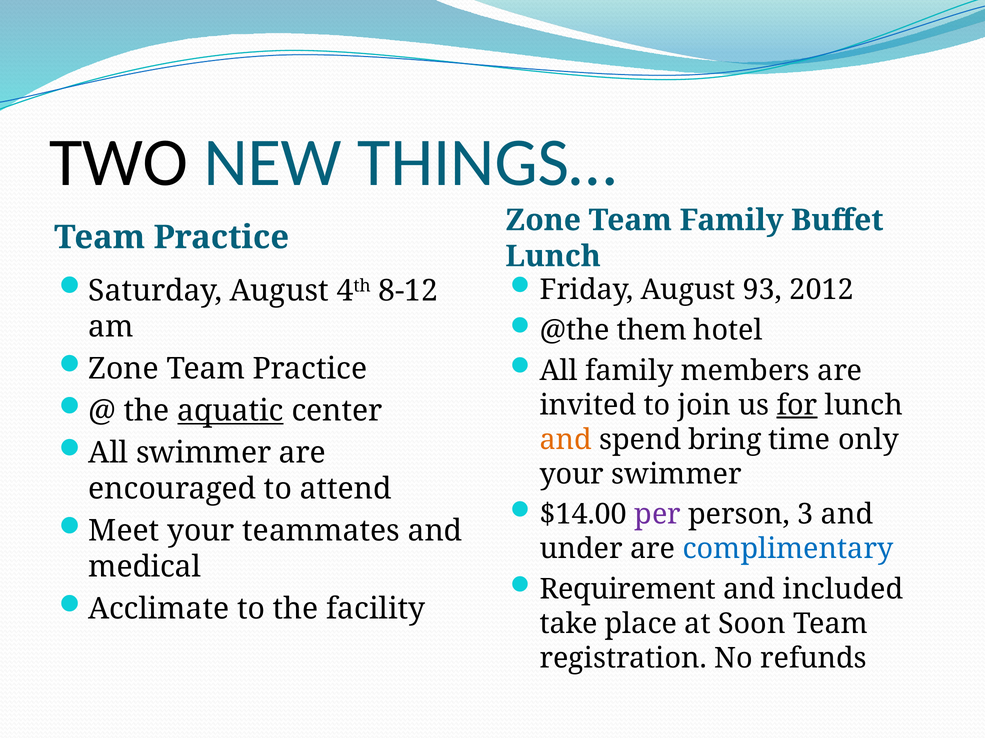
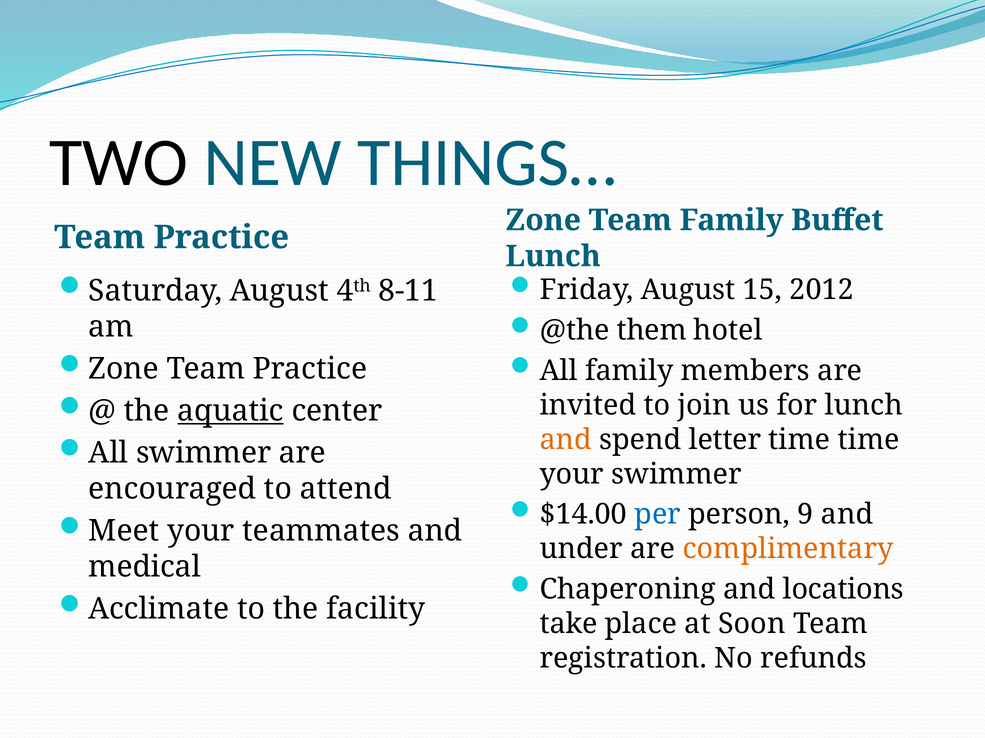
8-12: 8-12 -> 8-11
93: 93 -> 15
for underline: present -> none
bring: bring -> letter
time only: only -> time
per colour: purple -> blue
3: 3 -> 9
complimentary colour: blue -> orange
Requirement: Requirement -> Chaperoning
included: included -> locations
